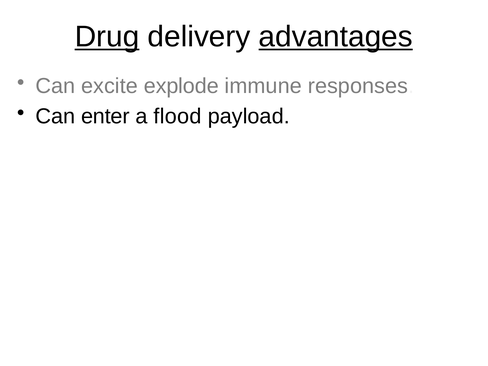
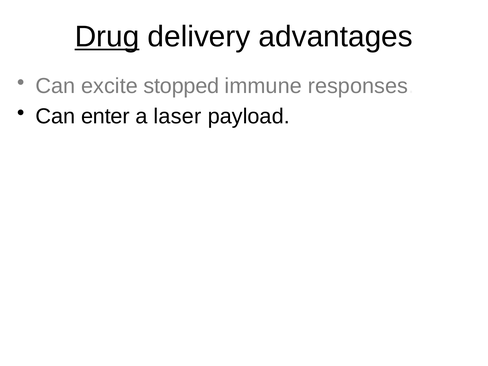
advantages underline: present -> none
explode: explode -> stopped
flood: flood -> laser
